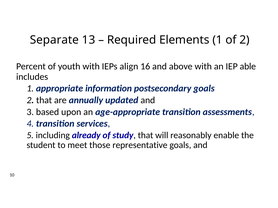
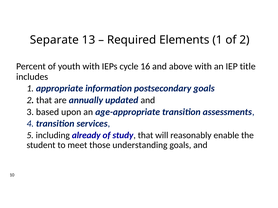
align: align -> cycle
able: able -> title
representative: representative -> understanding
